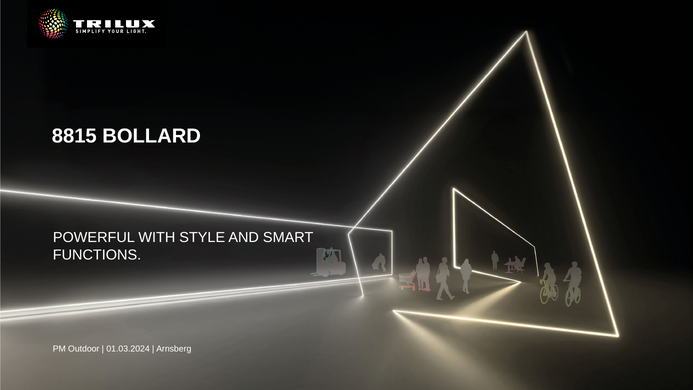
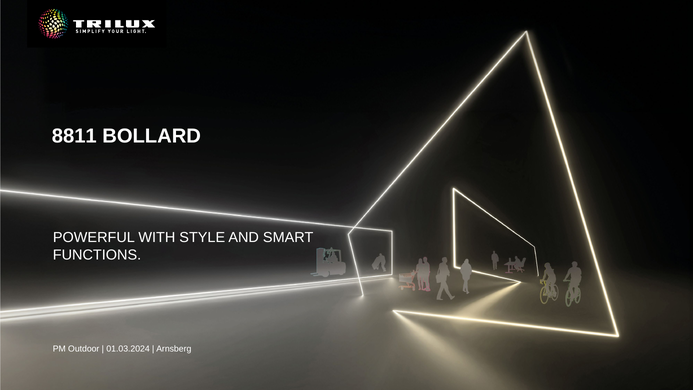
8815: 8815 -> 8811
